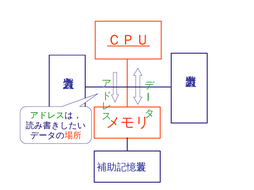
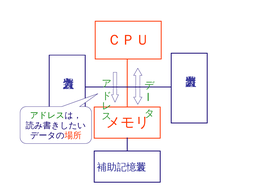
ＣＰＵ underline: present -> none
